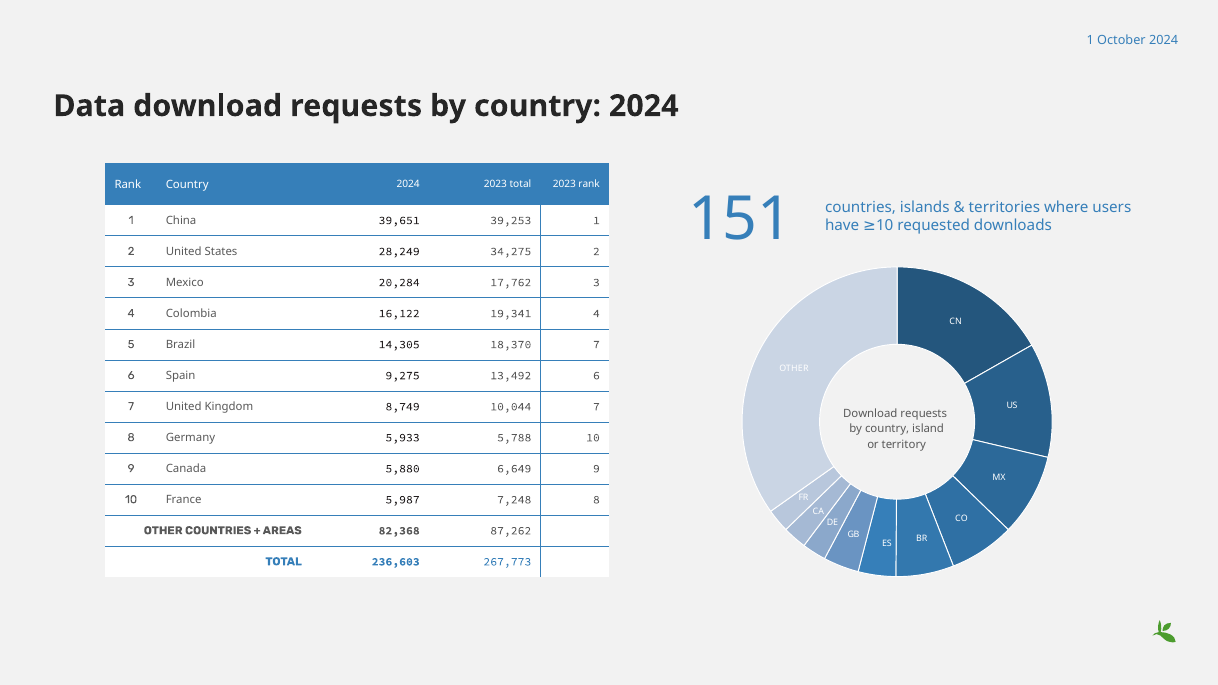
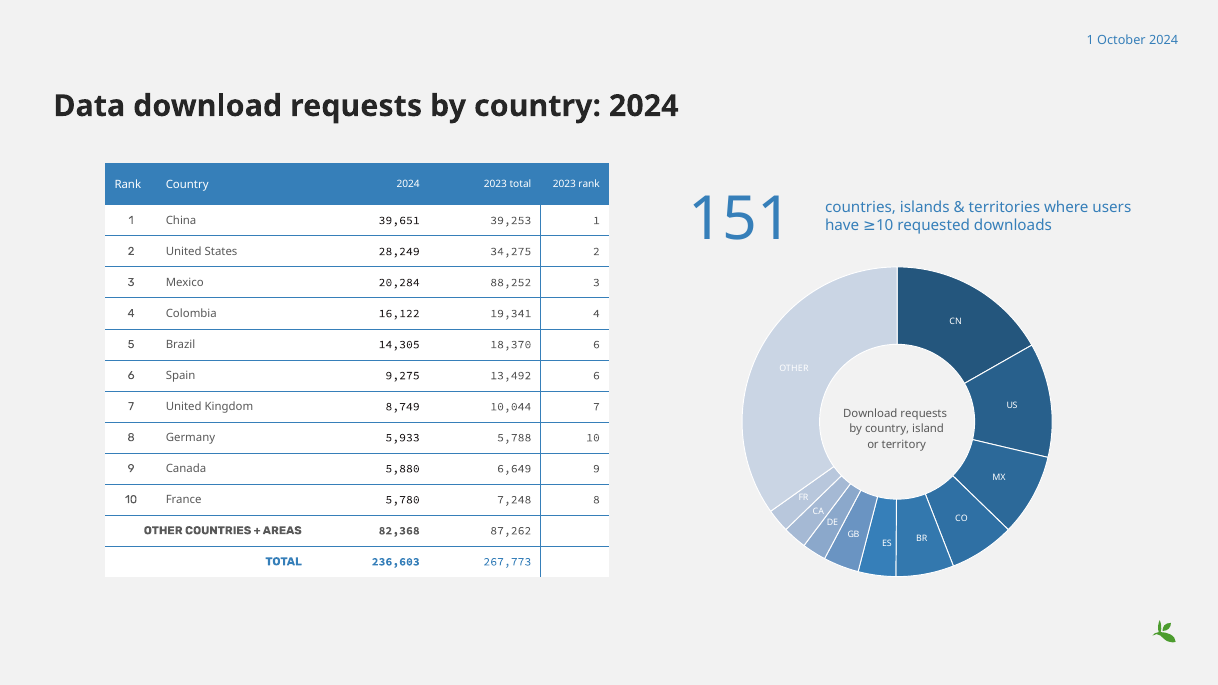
17,762: 17,762 -> 88,252
18,370 7: 7 -> 6
5,987: 5,987 -> 5,780
